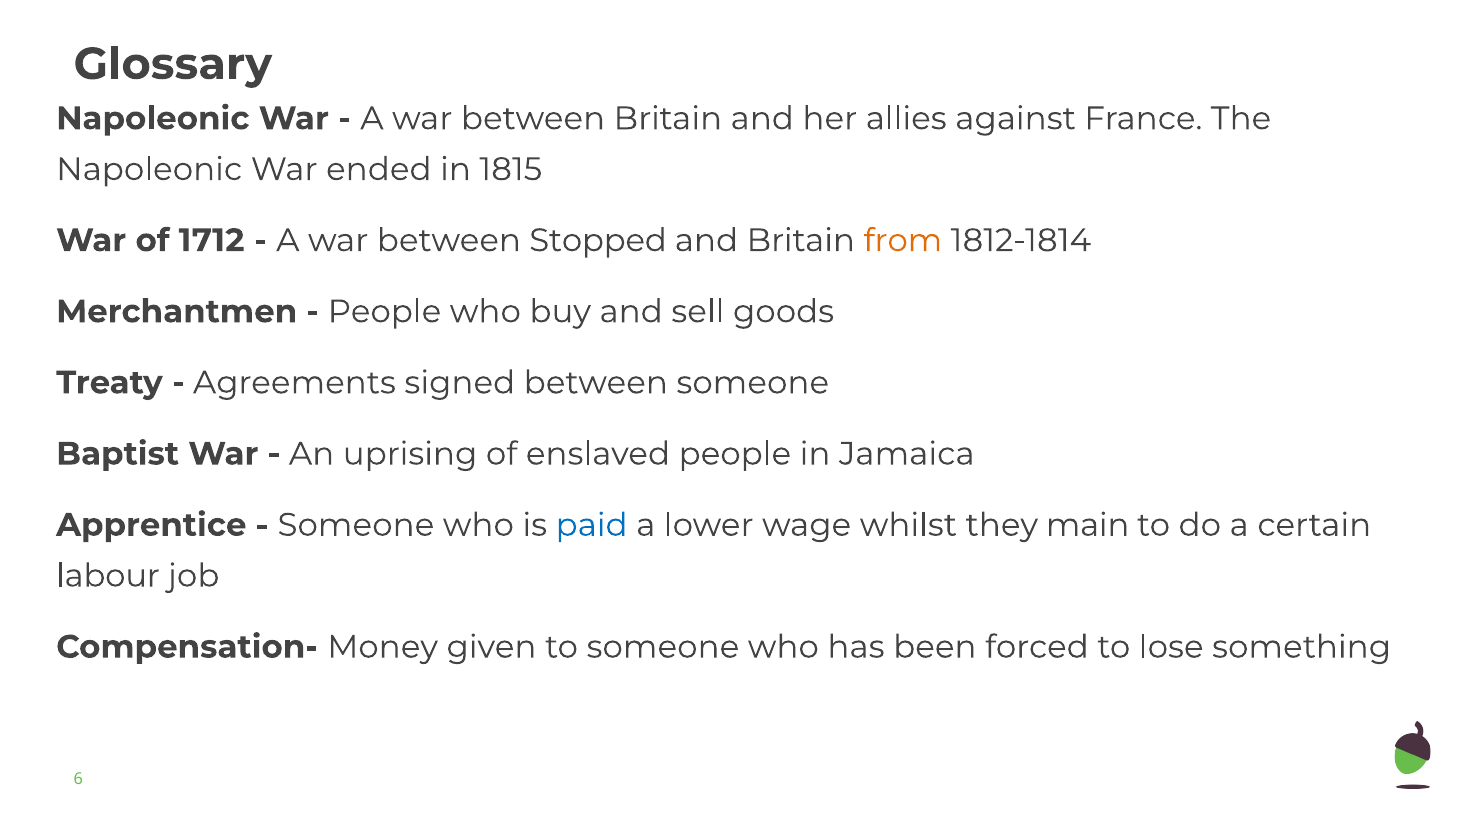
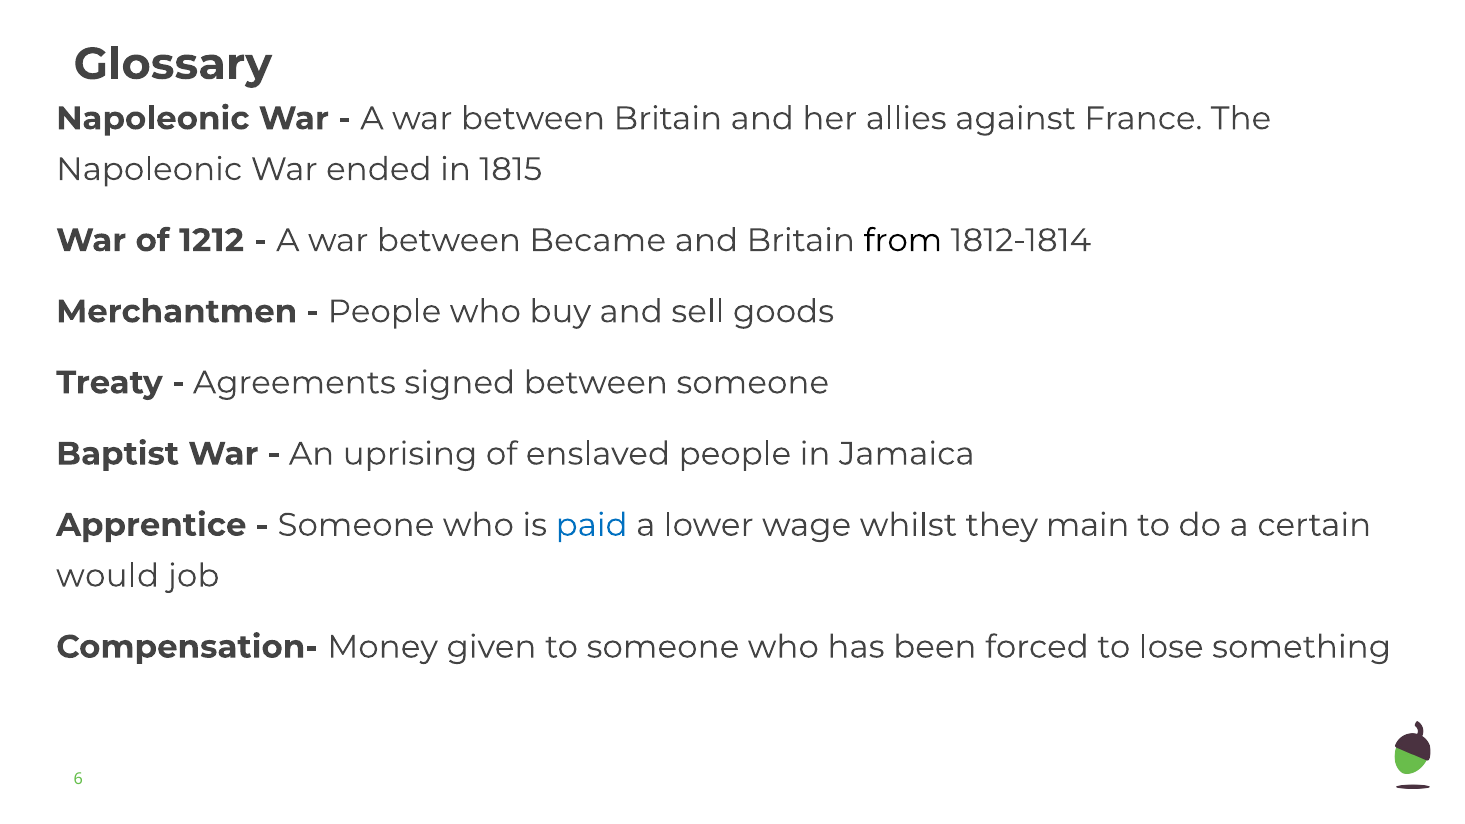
1712: 1712 -> 1212
Stopped: Stopped -> Became
from colour: orange -> black
labour: labour -> would
